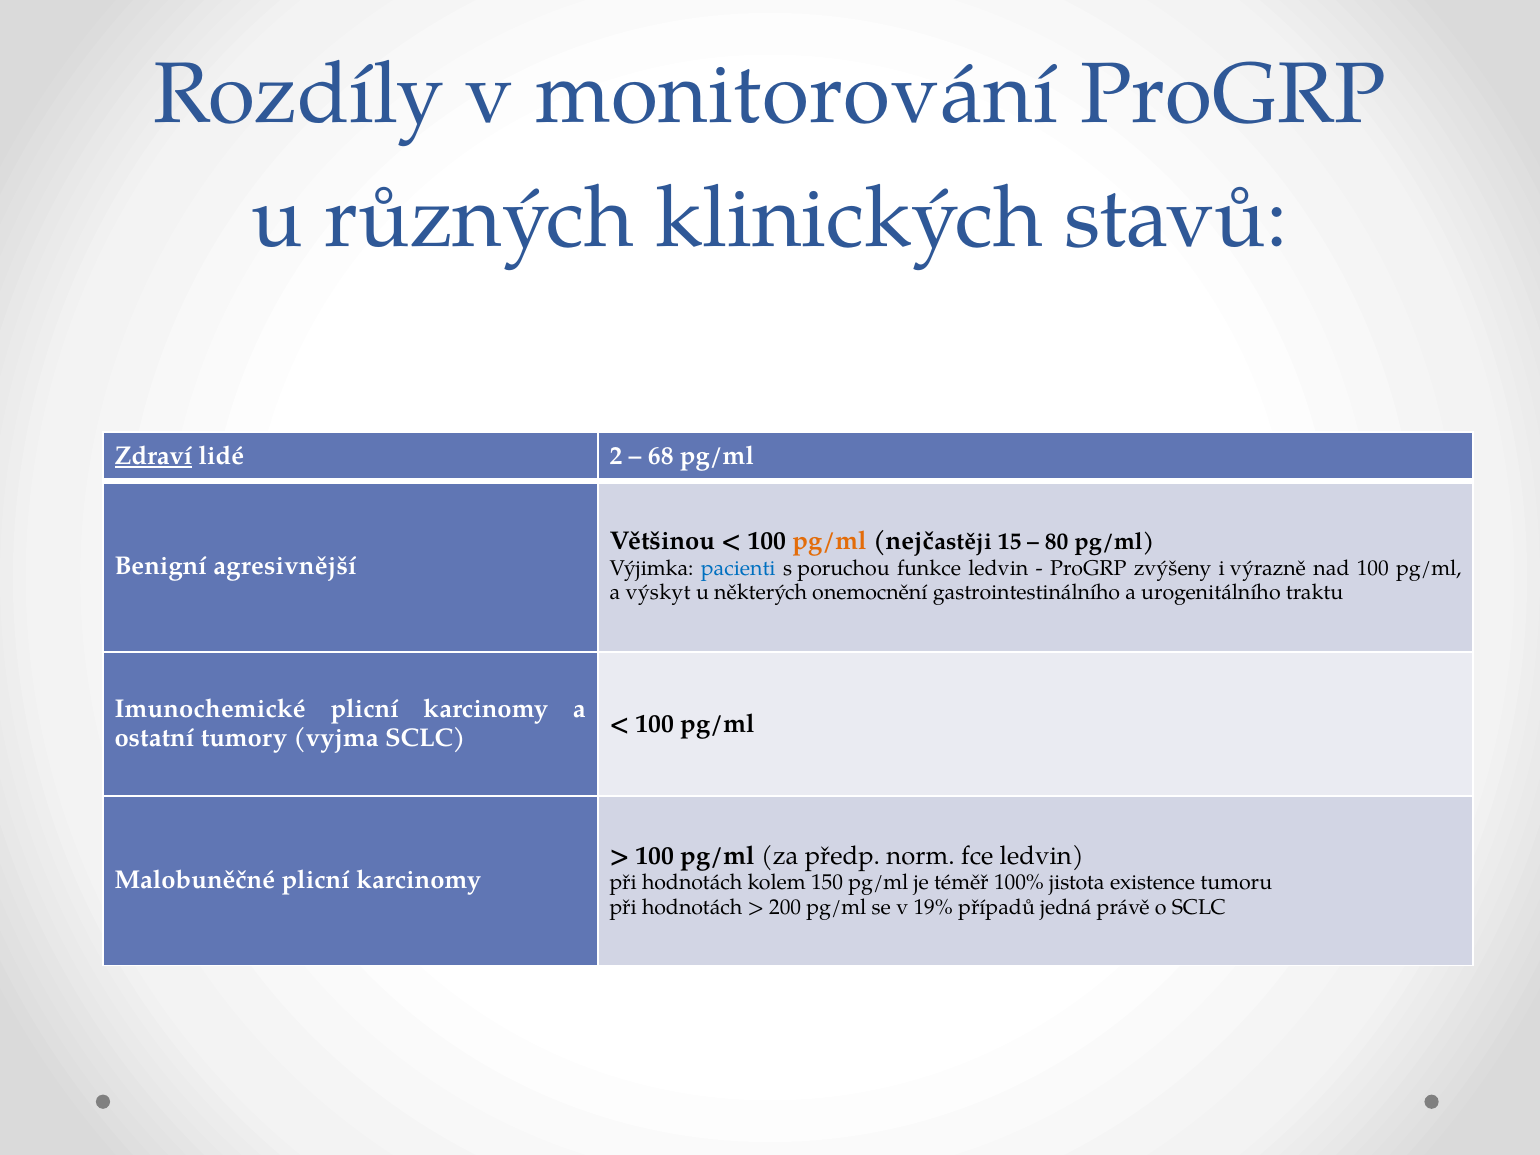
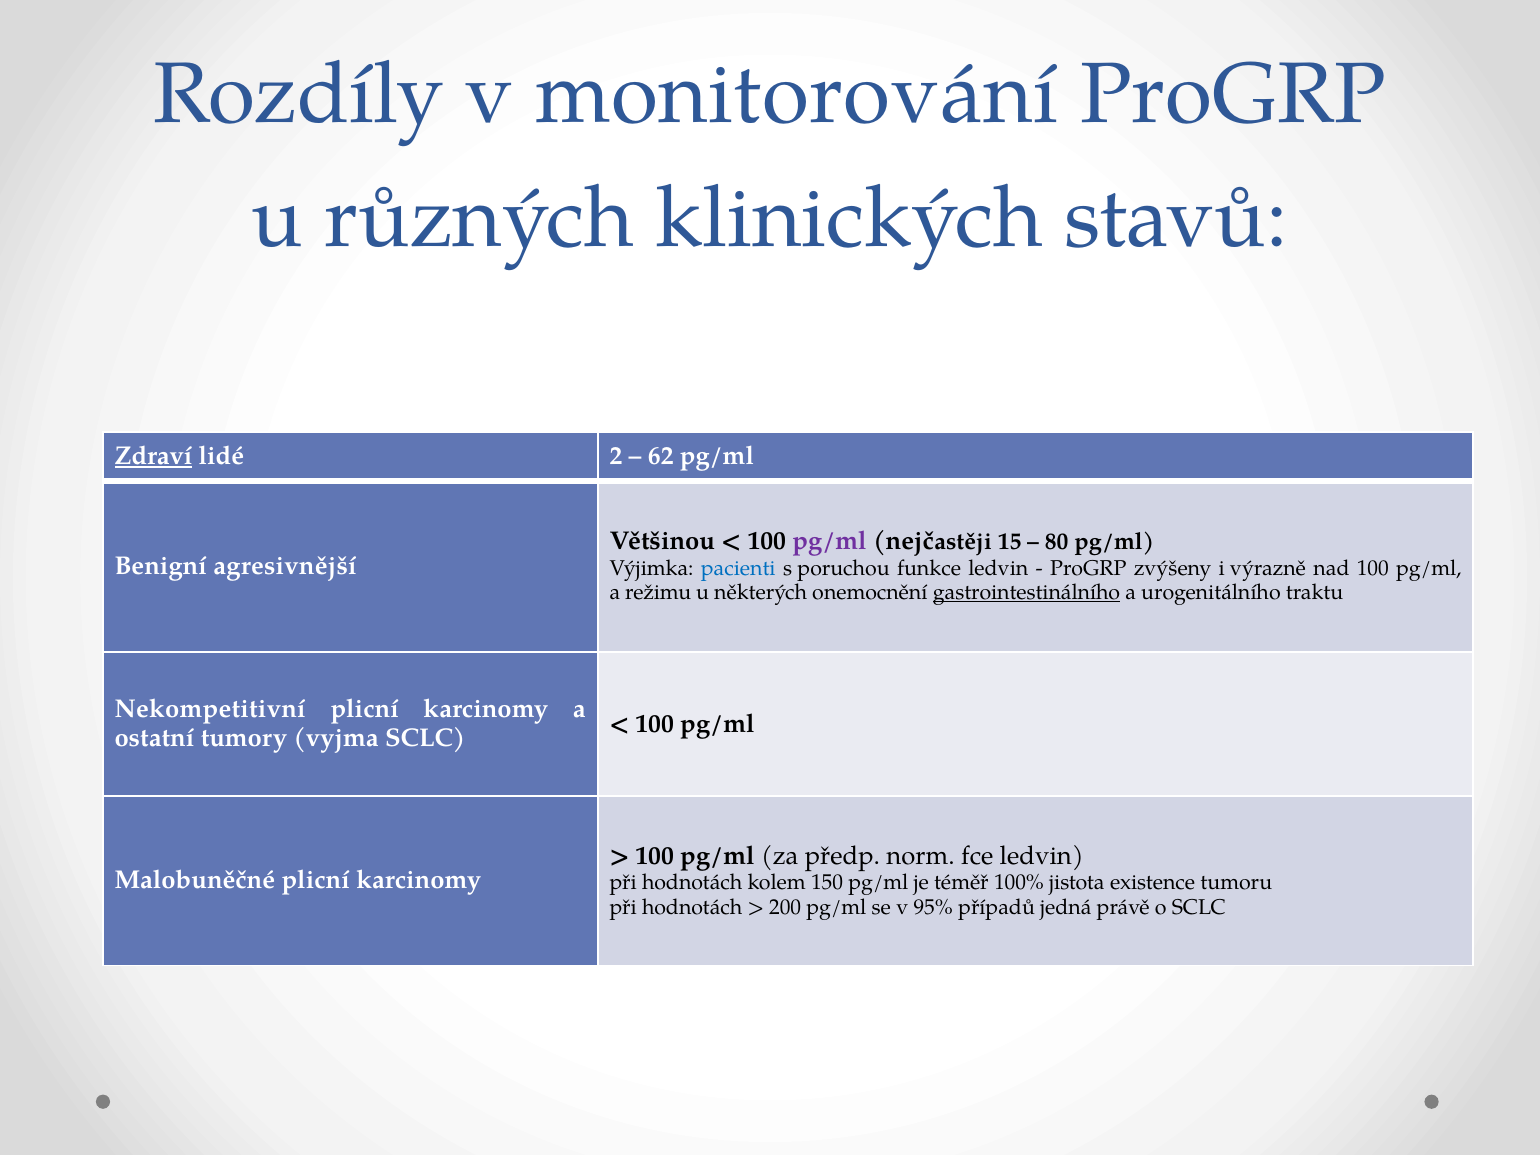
68: 68 -> 62
pg/ml at (830, 541) colour: orange -> purple
výskyt: výskyt -> režimu
gastrointestinálního underline: none -> present
Imunochemické: Imunochemické -> Nekompetitivní
19%: 19% -> 95%
